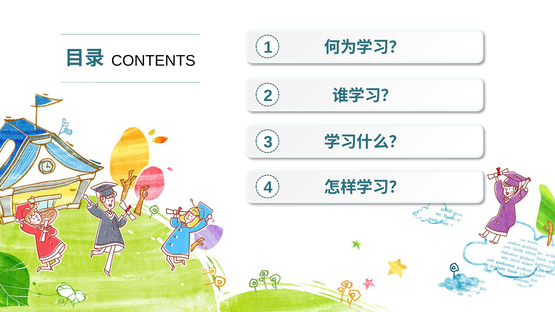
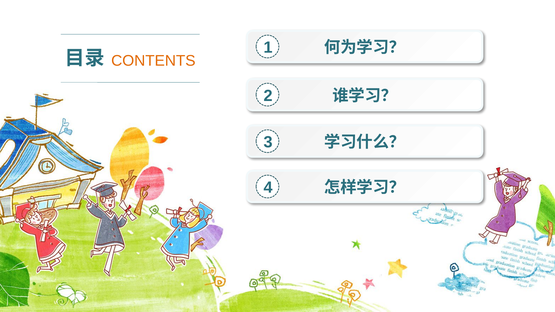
CONTENTS colour: black -> orange
